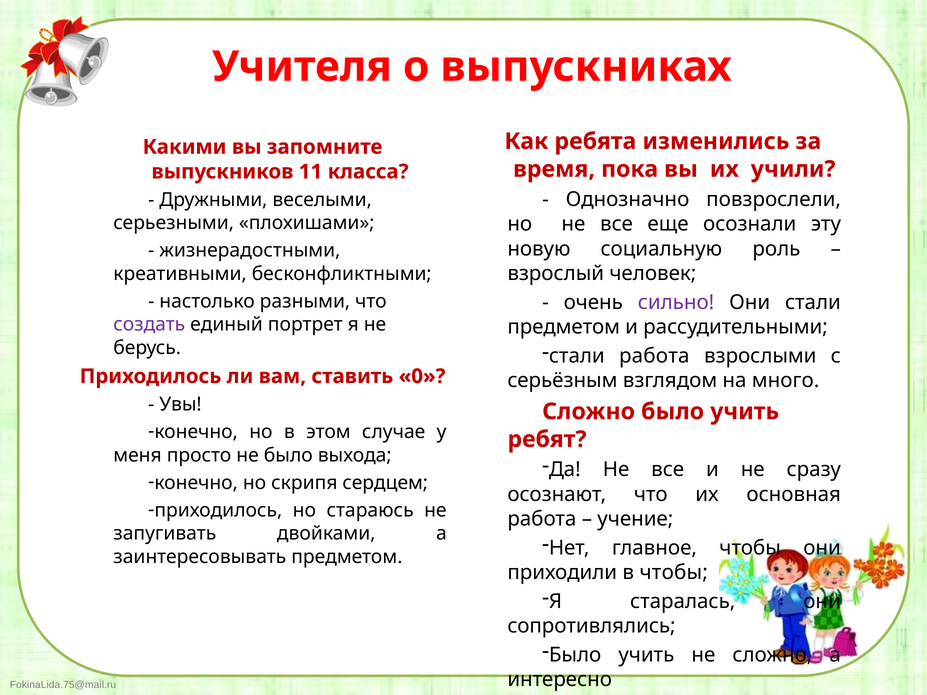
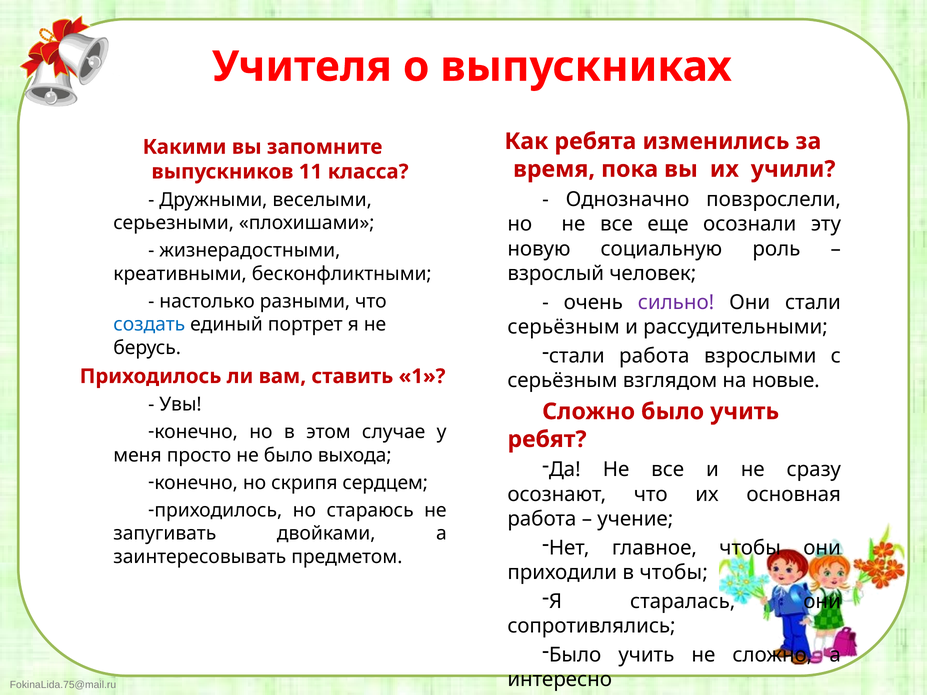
создать colour: purple -> blue
предметом at (564, 327): предметом -> серьёзным
0: 0 -> 1
много: много -> новые
